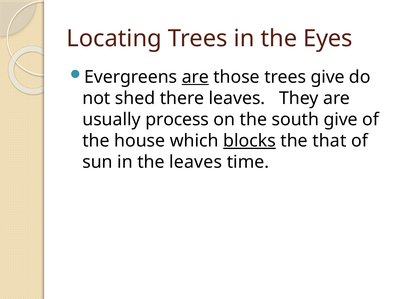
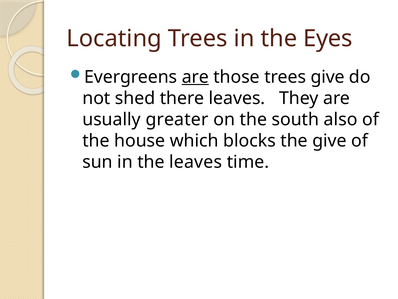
process: process -> greater
south give: give -> also
blocks underline: present -> none
the that: that -> give
